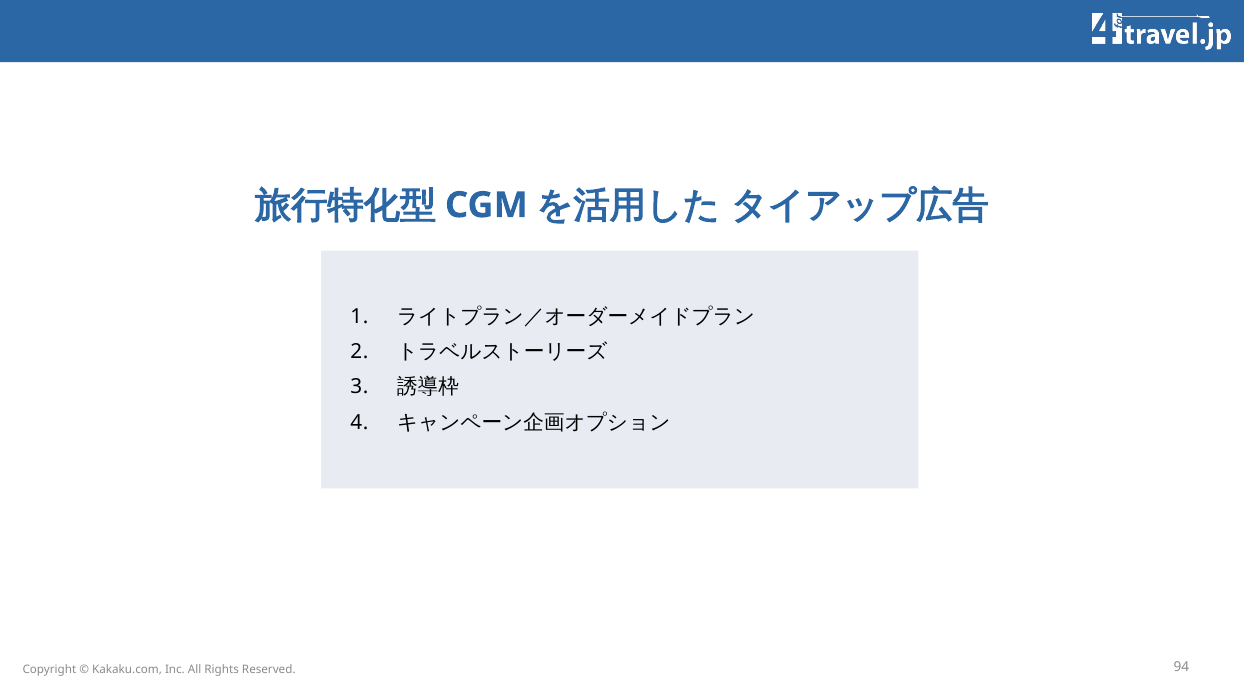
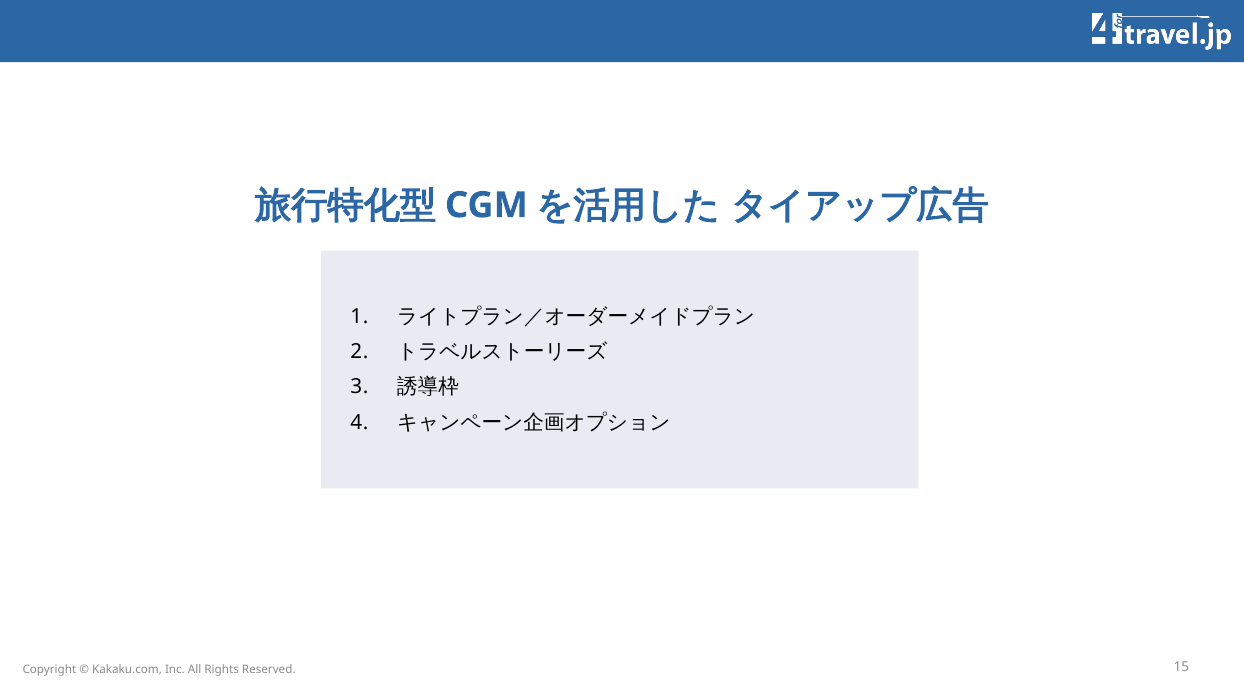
94: 94 -> 15
